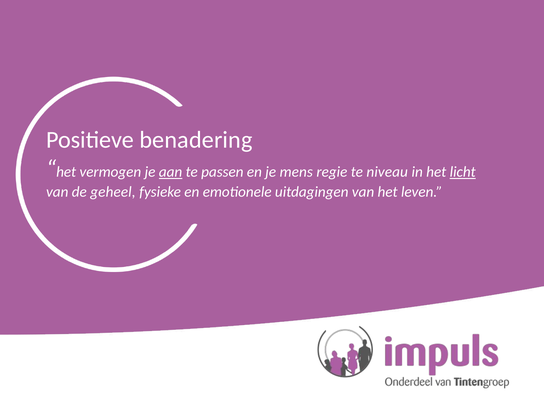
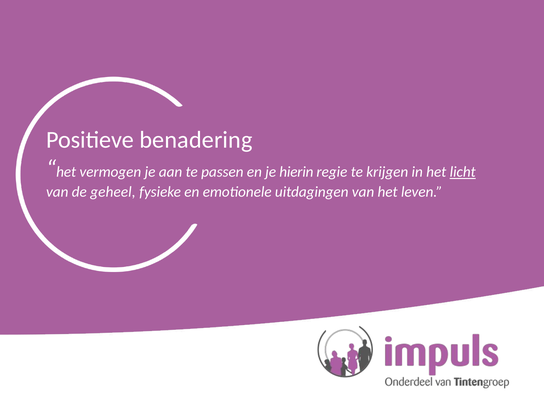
aan underline: present -> none
mens: mens -> hierin
niveau: niveau -> krijgen
